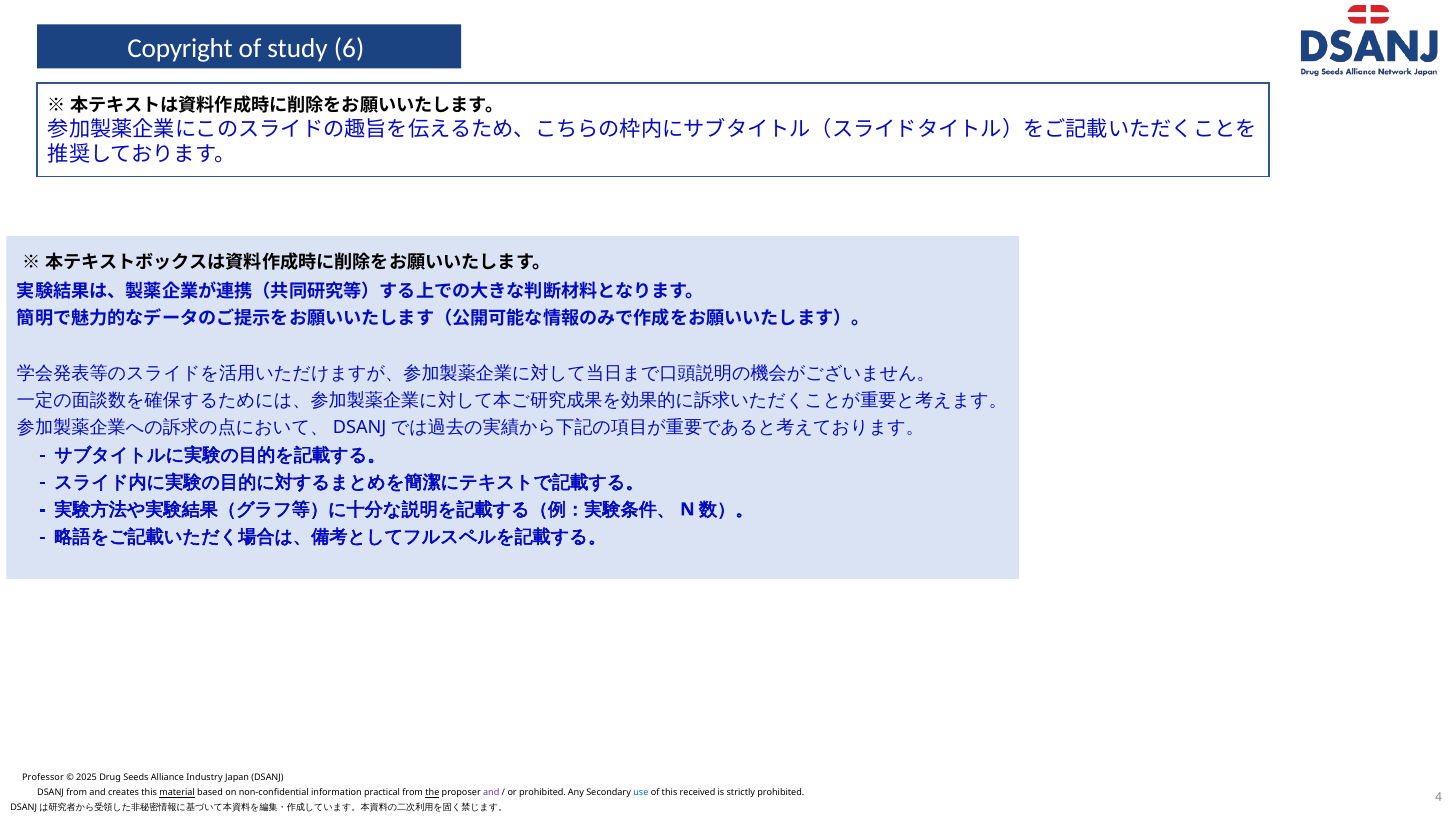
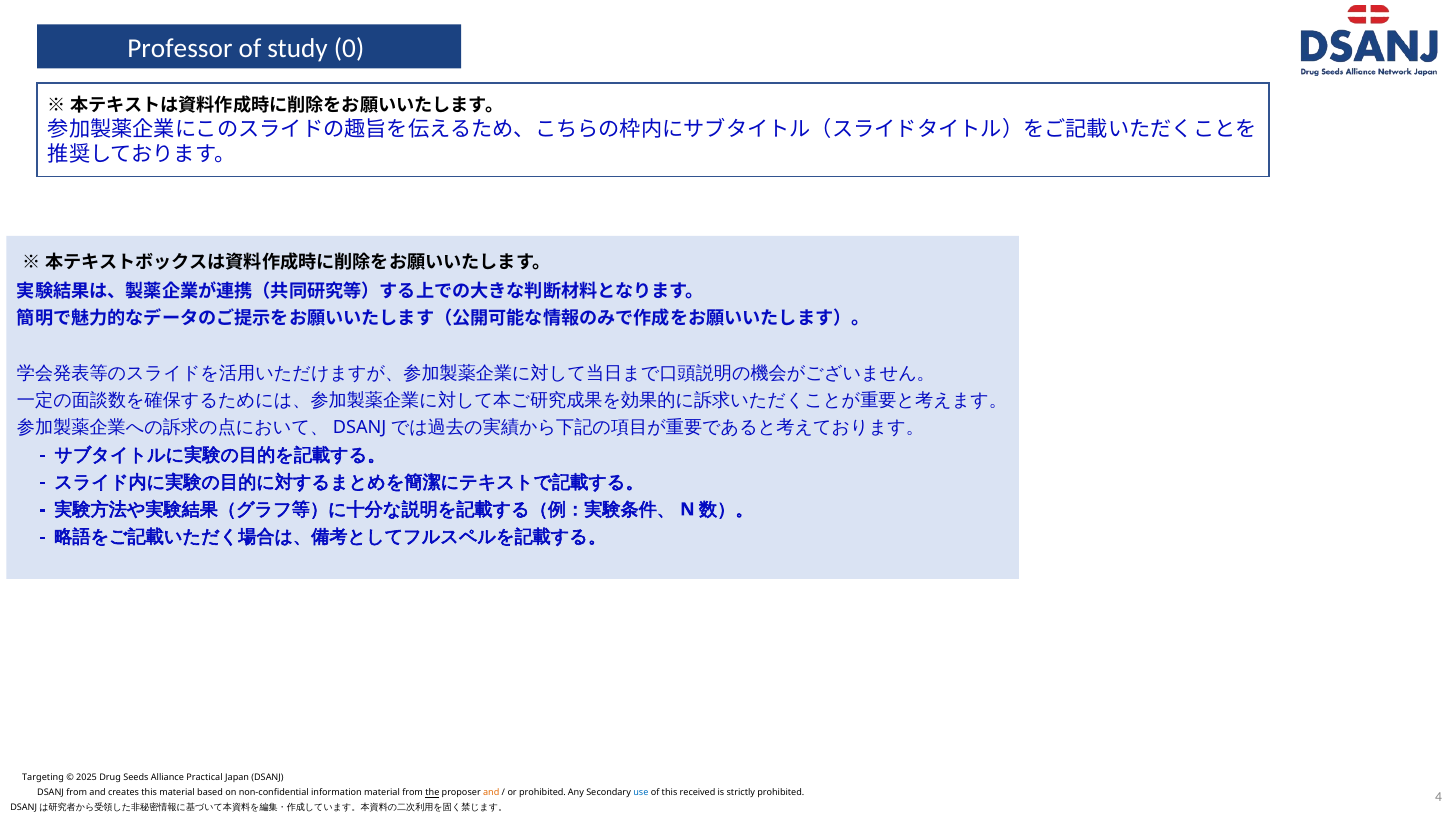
Copyright: Copyright -> Professor
6: 6 -> 0
Professor: Professor -> Targeting
Industry: Industry -> Practical
material at (177, 793) underline: present -> none
information practical: practical -> material
and at (491, 793) colour: purple -> orange
